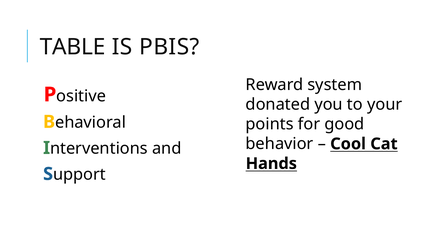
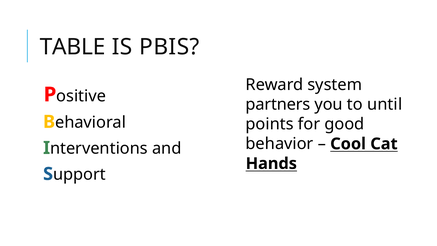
donated: donated -> partners
your: your -> until
